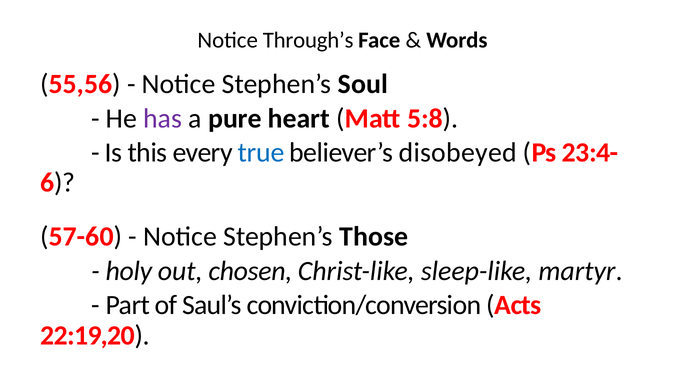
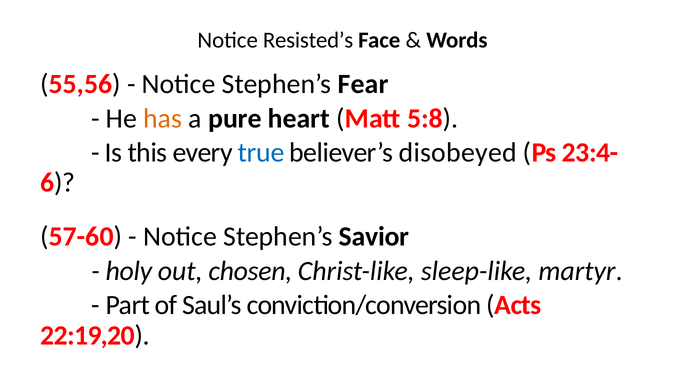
Through’s: Through’s -> Resisted’s
Soul: Soul -> Fear
has colour: purple -> orange
Those: Those -> Savior
